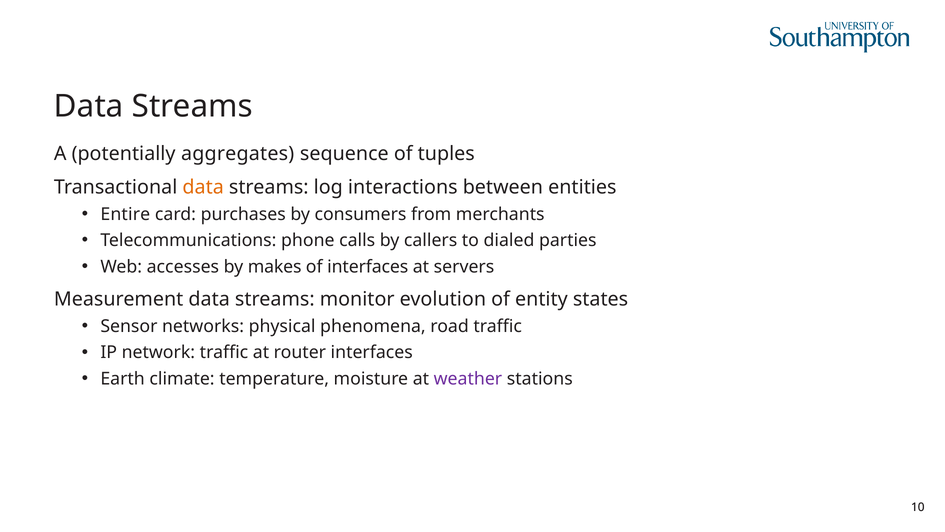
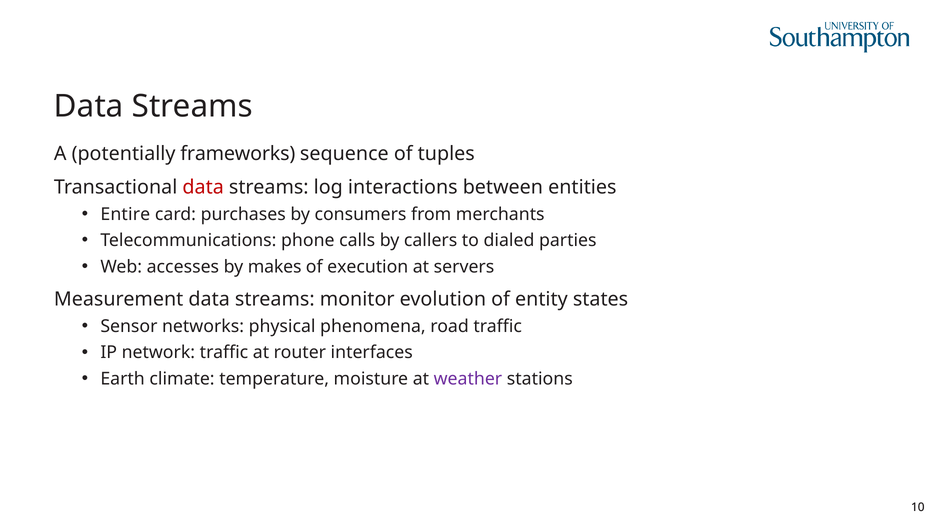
aggregates: aggregates -> frameworks
data at (203, 187) colour: orange -> red
of interfaces: interfaces -> execution
